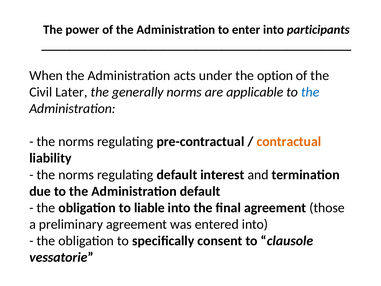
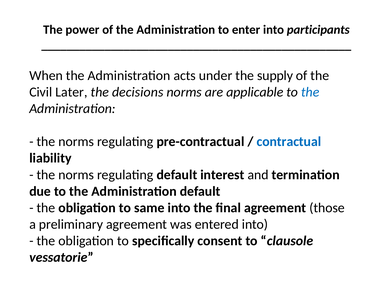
option: option -> supply
generally: generally -> decisions
contractual colour: orange -> blue
liable: liable -> same
